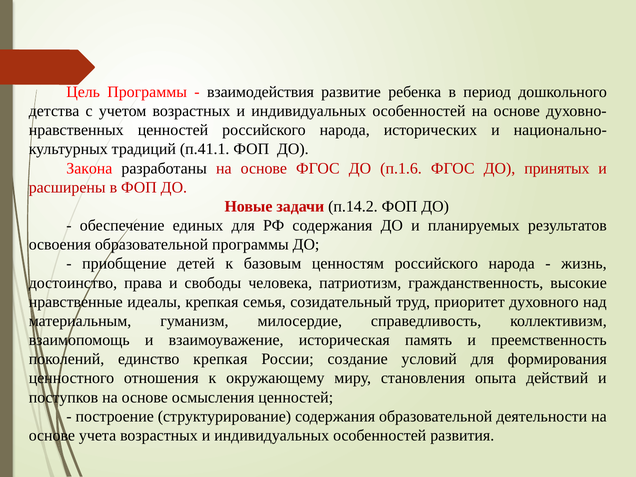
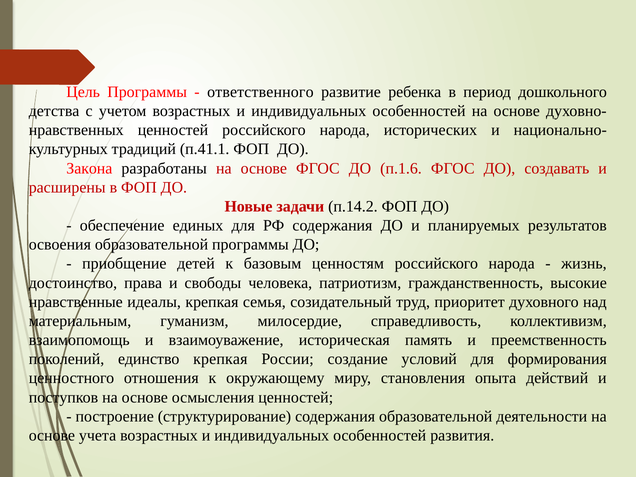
взаимодействия: взаимодействия -> ответственного
принятых: принятых -> создавать
